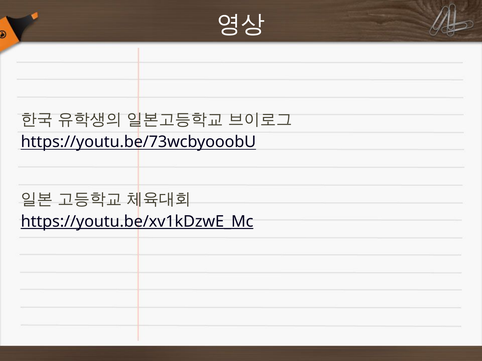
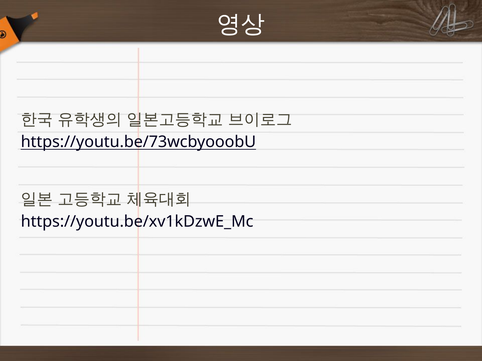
https://youtu.be/xv1kDzwE_Mc underline: present -> none
